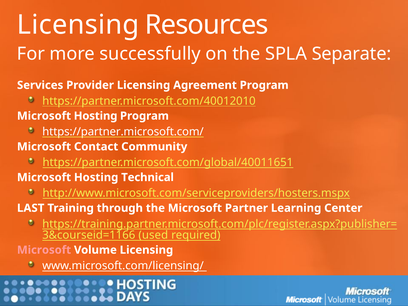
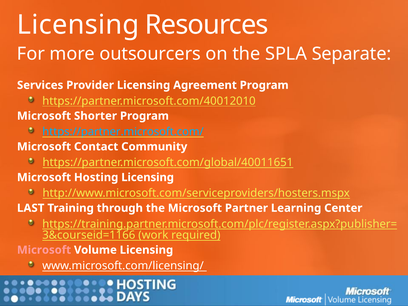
successfully: successfully -> outsourcers
Hosting at (96, 116): Hosting -> Shorter
https://partner.microsoft.com/ colour: white -> light blue
Hosting Technical: Technical -> Licensing
used: used -> work
